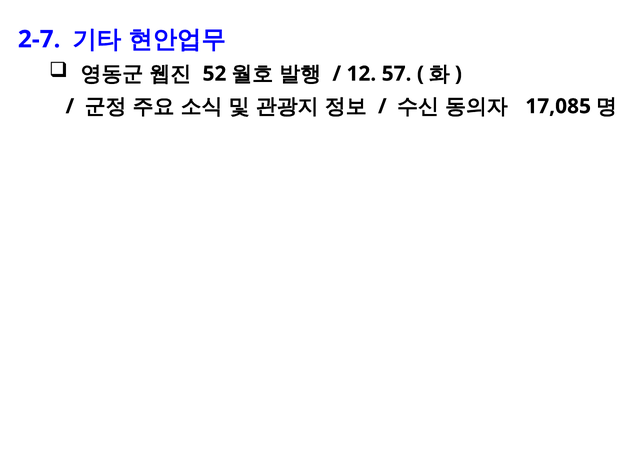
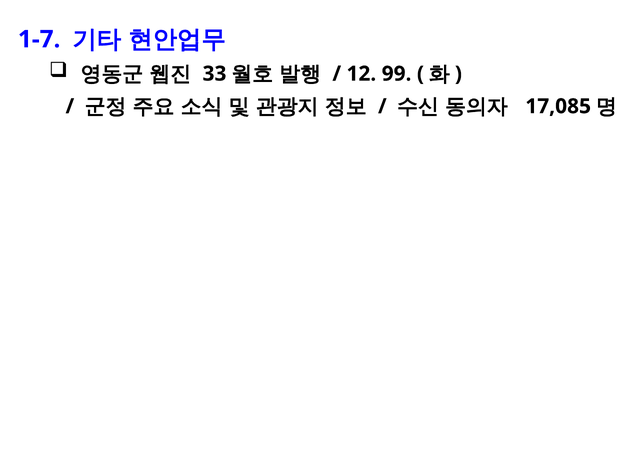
2-7: 2-7 -> 1-7
52: 52 -> 33
57: 57 -> 99
